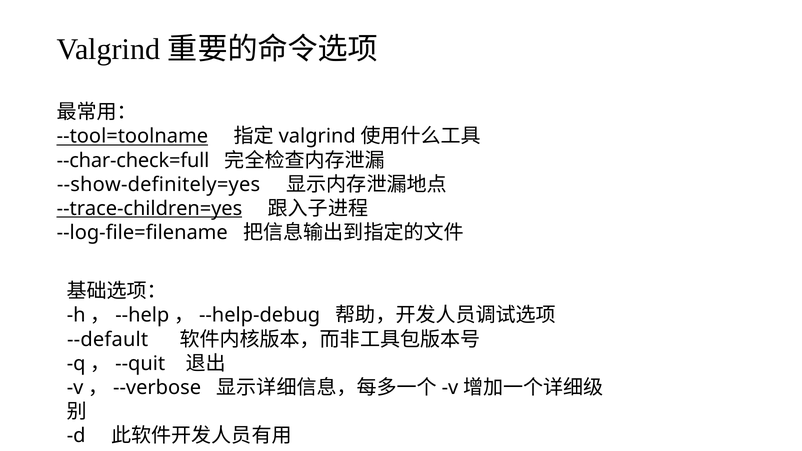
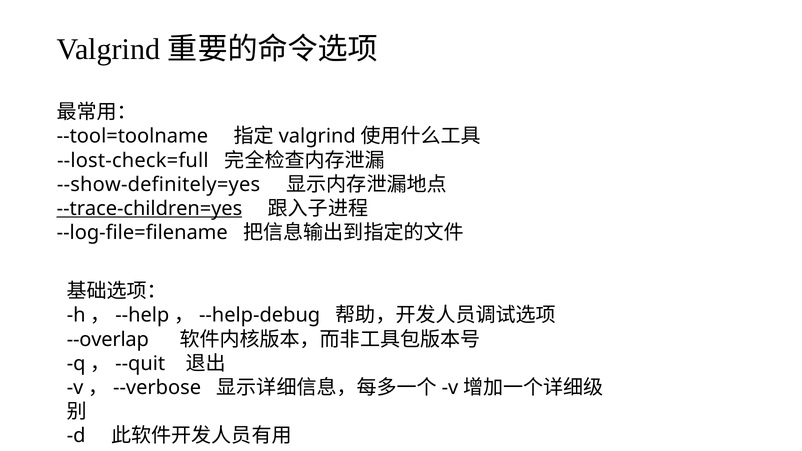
--tool=toolname underline: present -> none
--char-check=full: --char-check=full -> --lost-check=full
--default: --default -> --overlap
